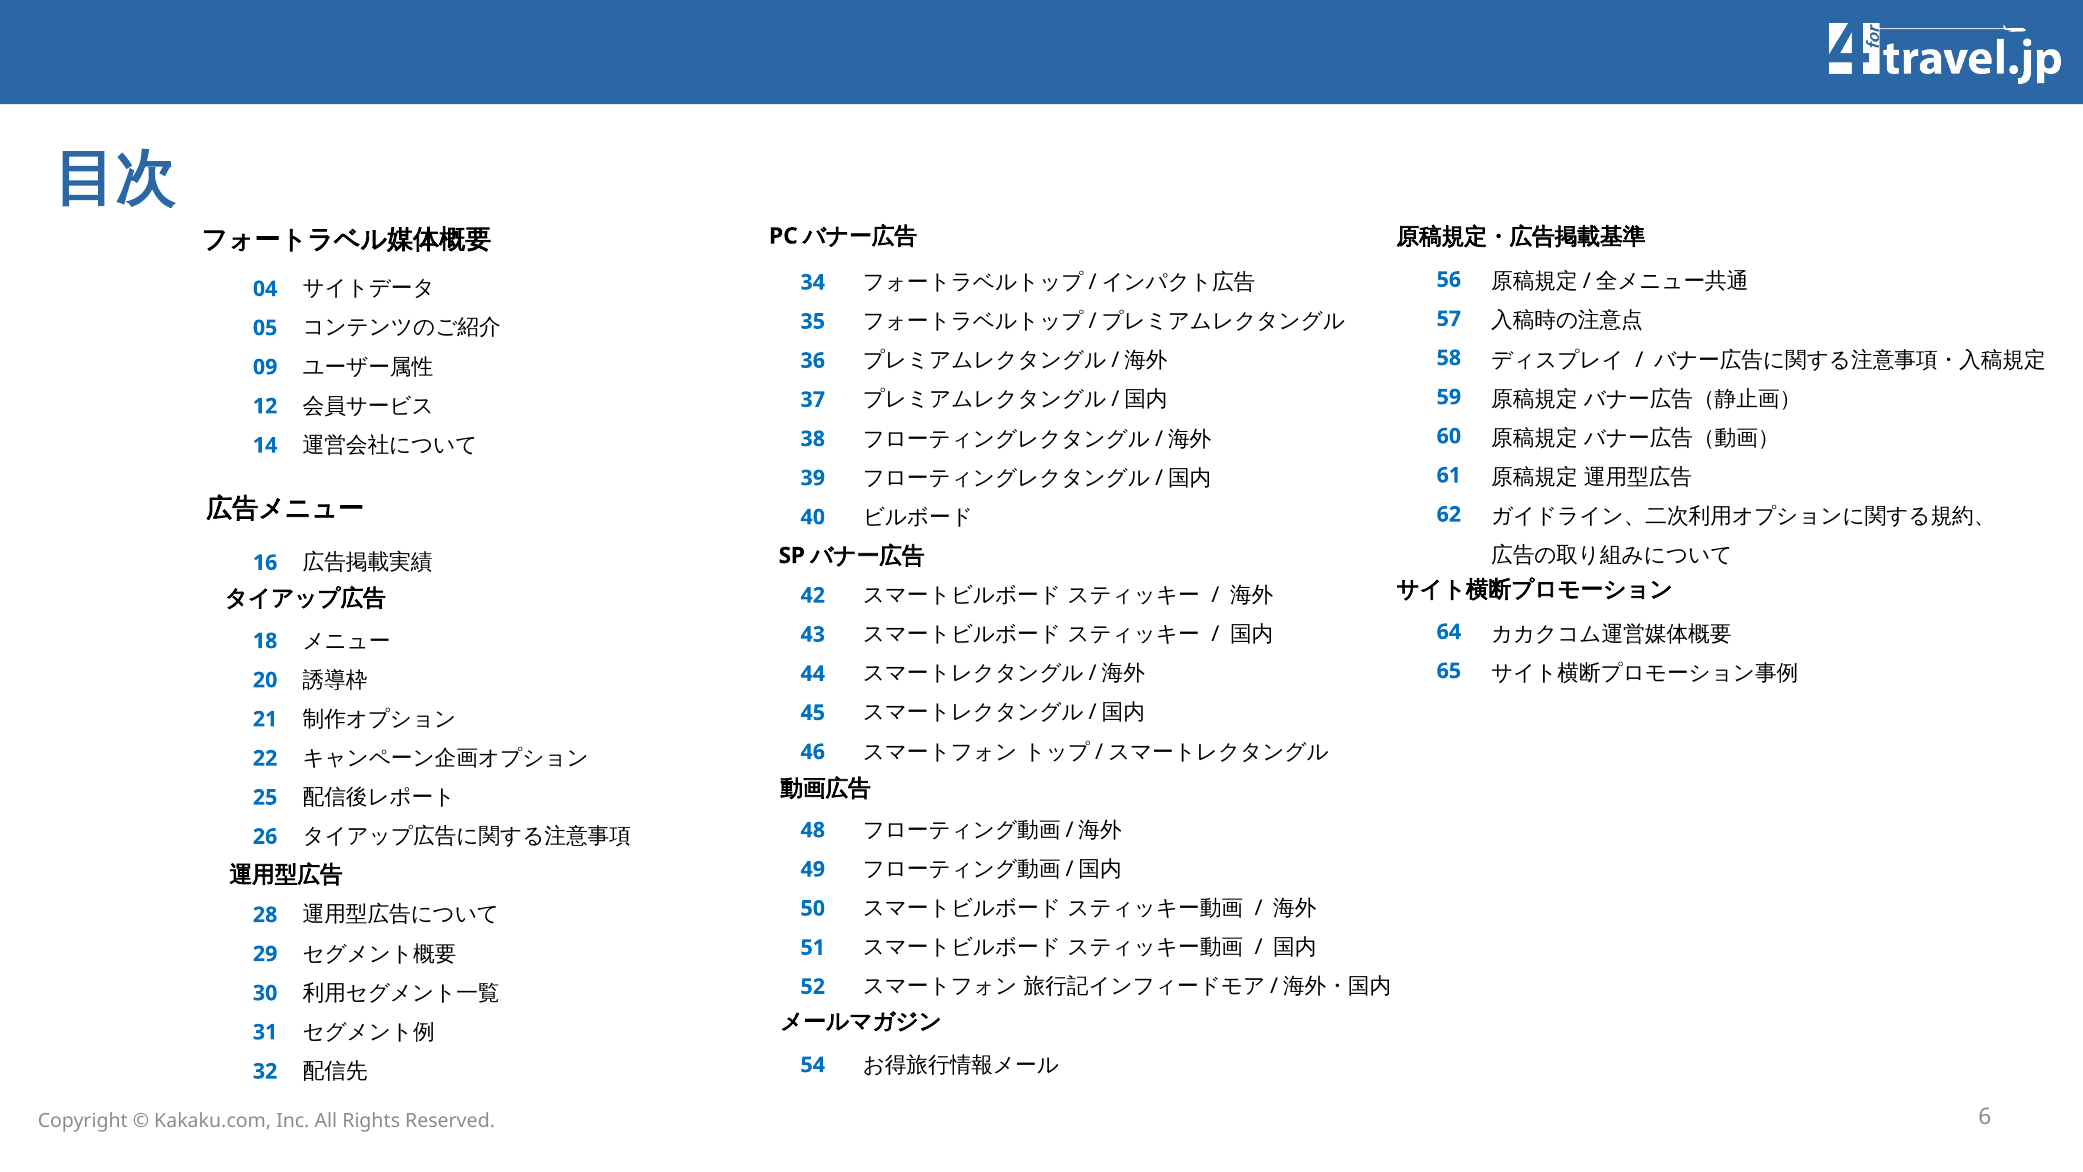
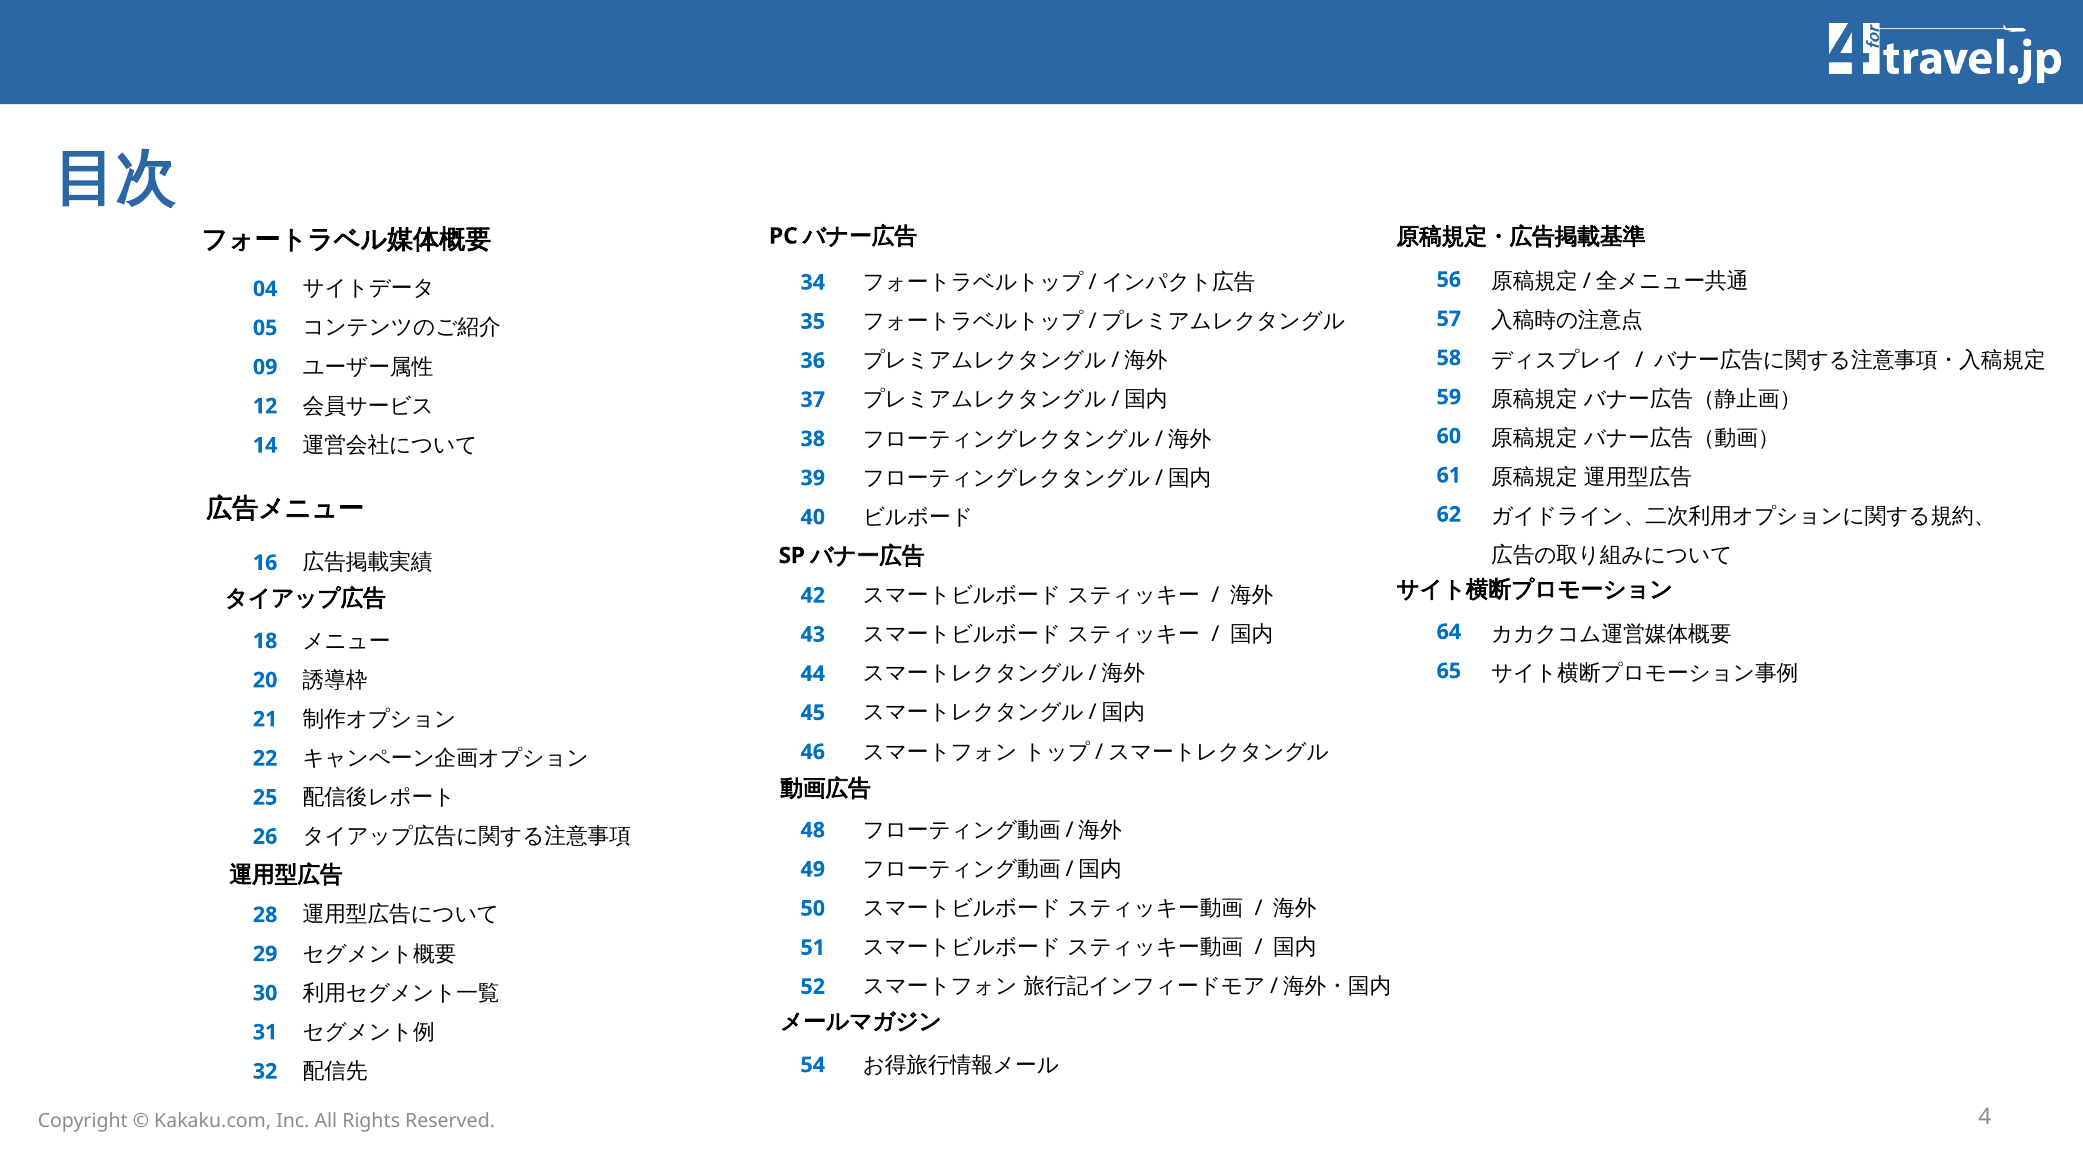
6: 6 -> 4
